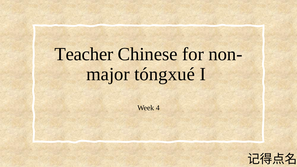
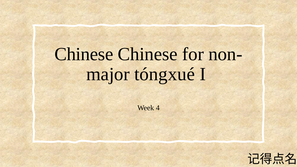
Teacher at (84, 54): Teacher -> Chinese
